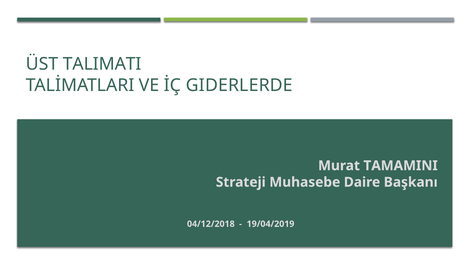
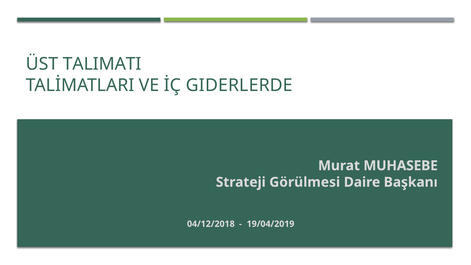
TAMAMINI: TAMAMINI -> MUHASEBE
Muhasebe: Muhasebe -> Görülmesi
